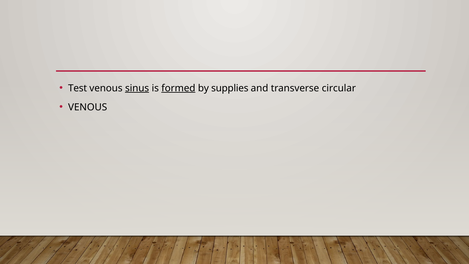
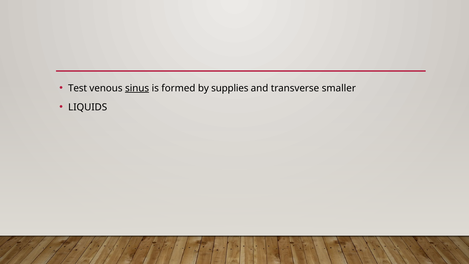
formed underline: present -> none
circular: circular -> smaller
VENOUS at (88, 107): VENOUS -> LIQUIDS
